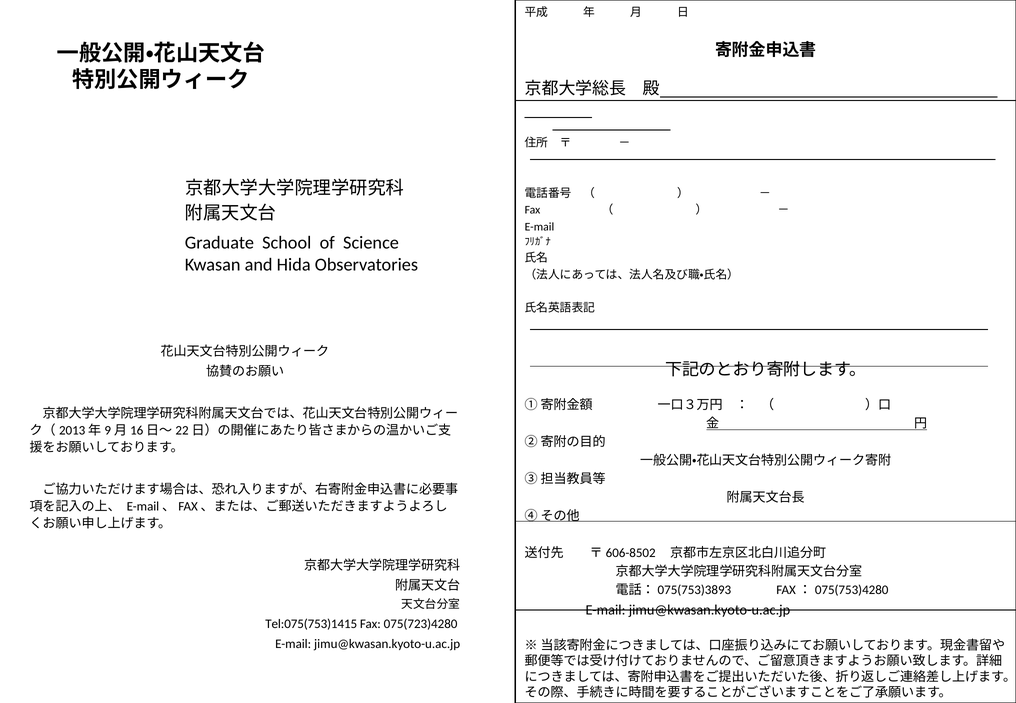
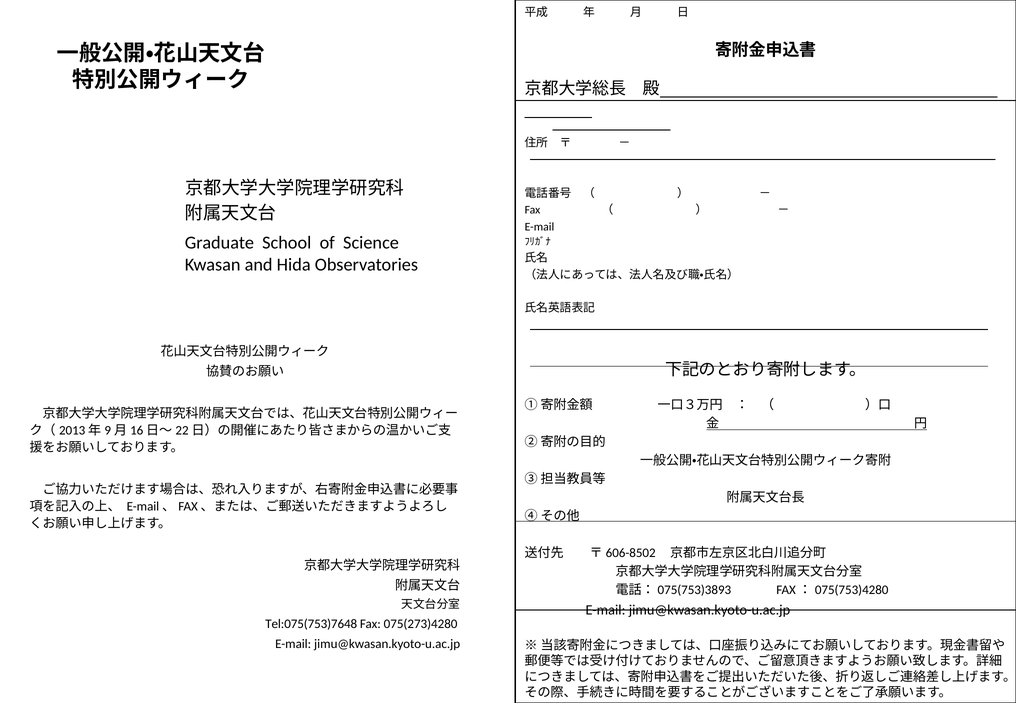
Tel:075(753)1415: Tel:075(753)1415 -> Tel:075(753)7648
075(723)4280: 075(723)4280 -> 075(273)4280
